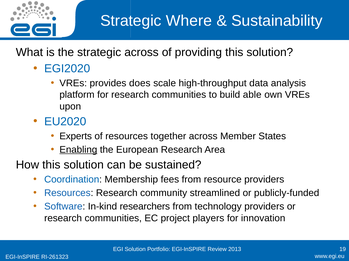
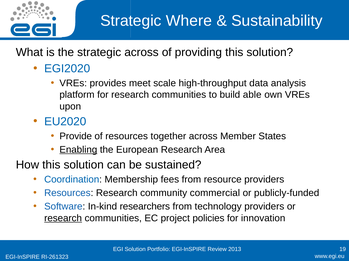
does: does -> meet
Experts: Experts -> Provide
streamlined: streamlined -> commercial
research at (63, 219) underline: none -> present
players: players -> policies
